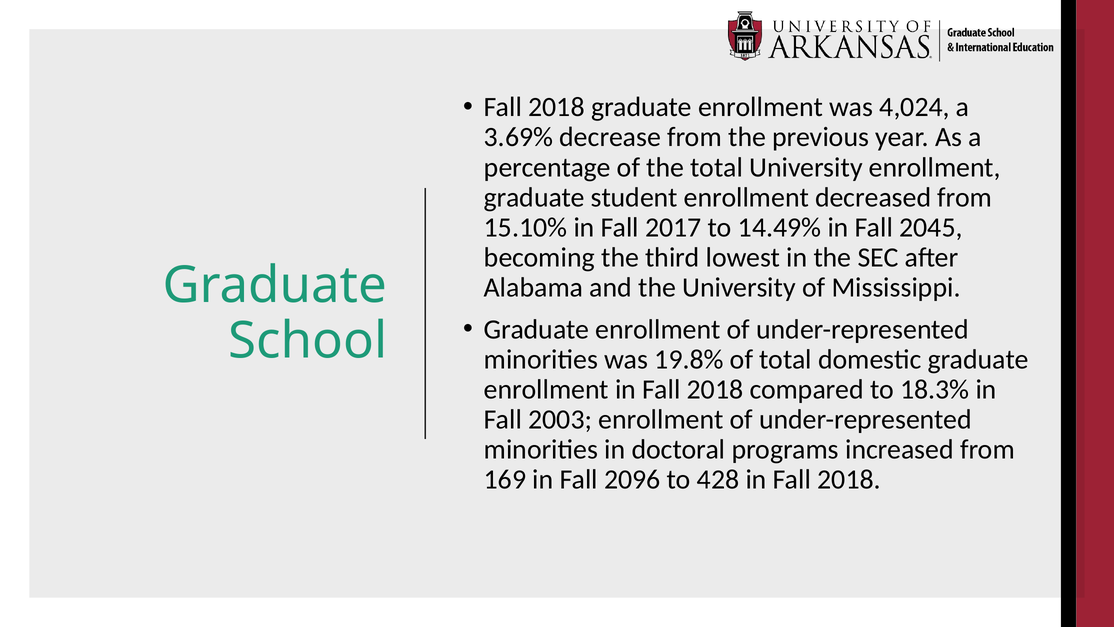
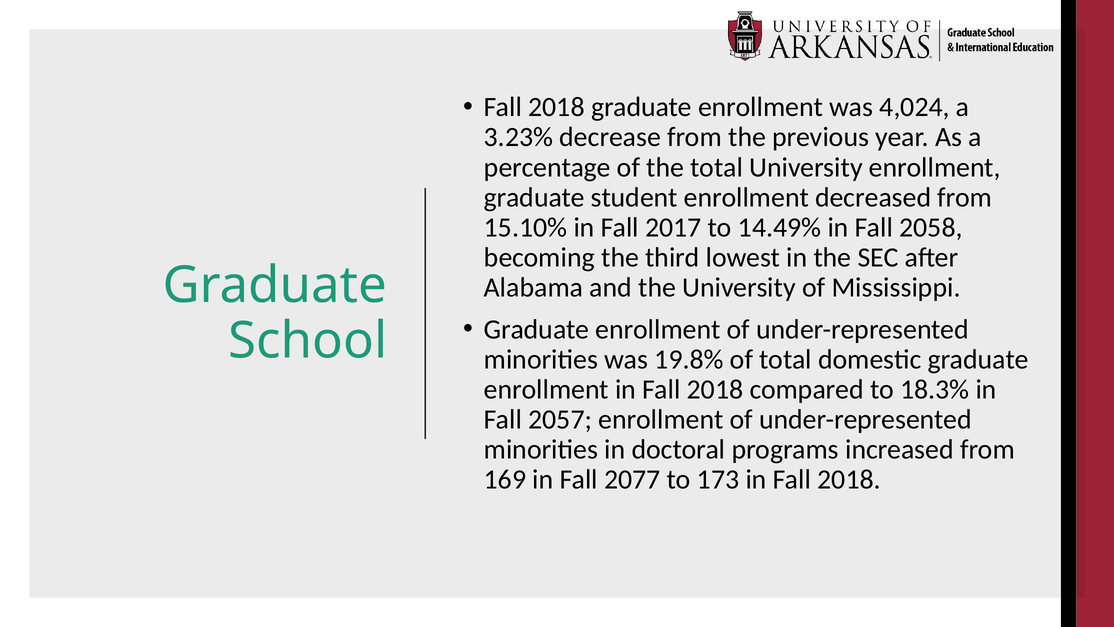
3.69%: 3.69% -> 3.23%
2045: 2045 -> 2058
2003: 2003 -> 2057
2096: 2096 -> 2077
428: 428 -> 173
